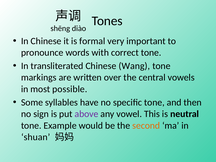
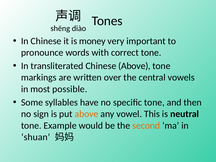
formal: formal -> money
Chinese Wang: Wang -> Above
above at (86, 114) colour: purple -> orange
